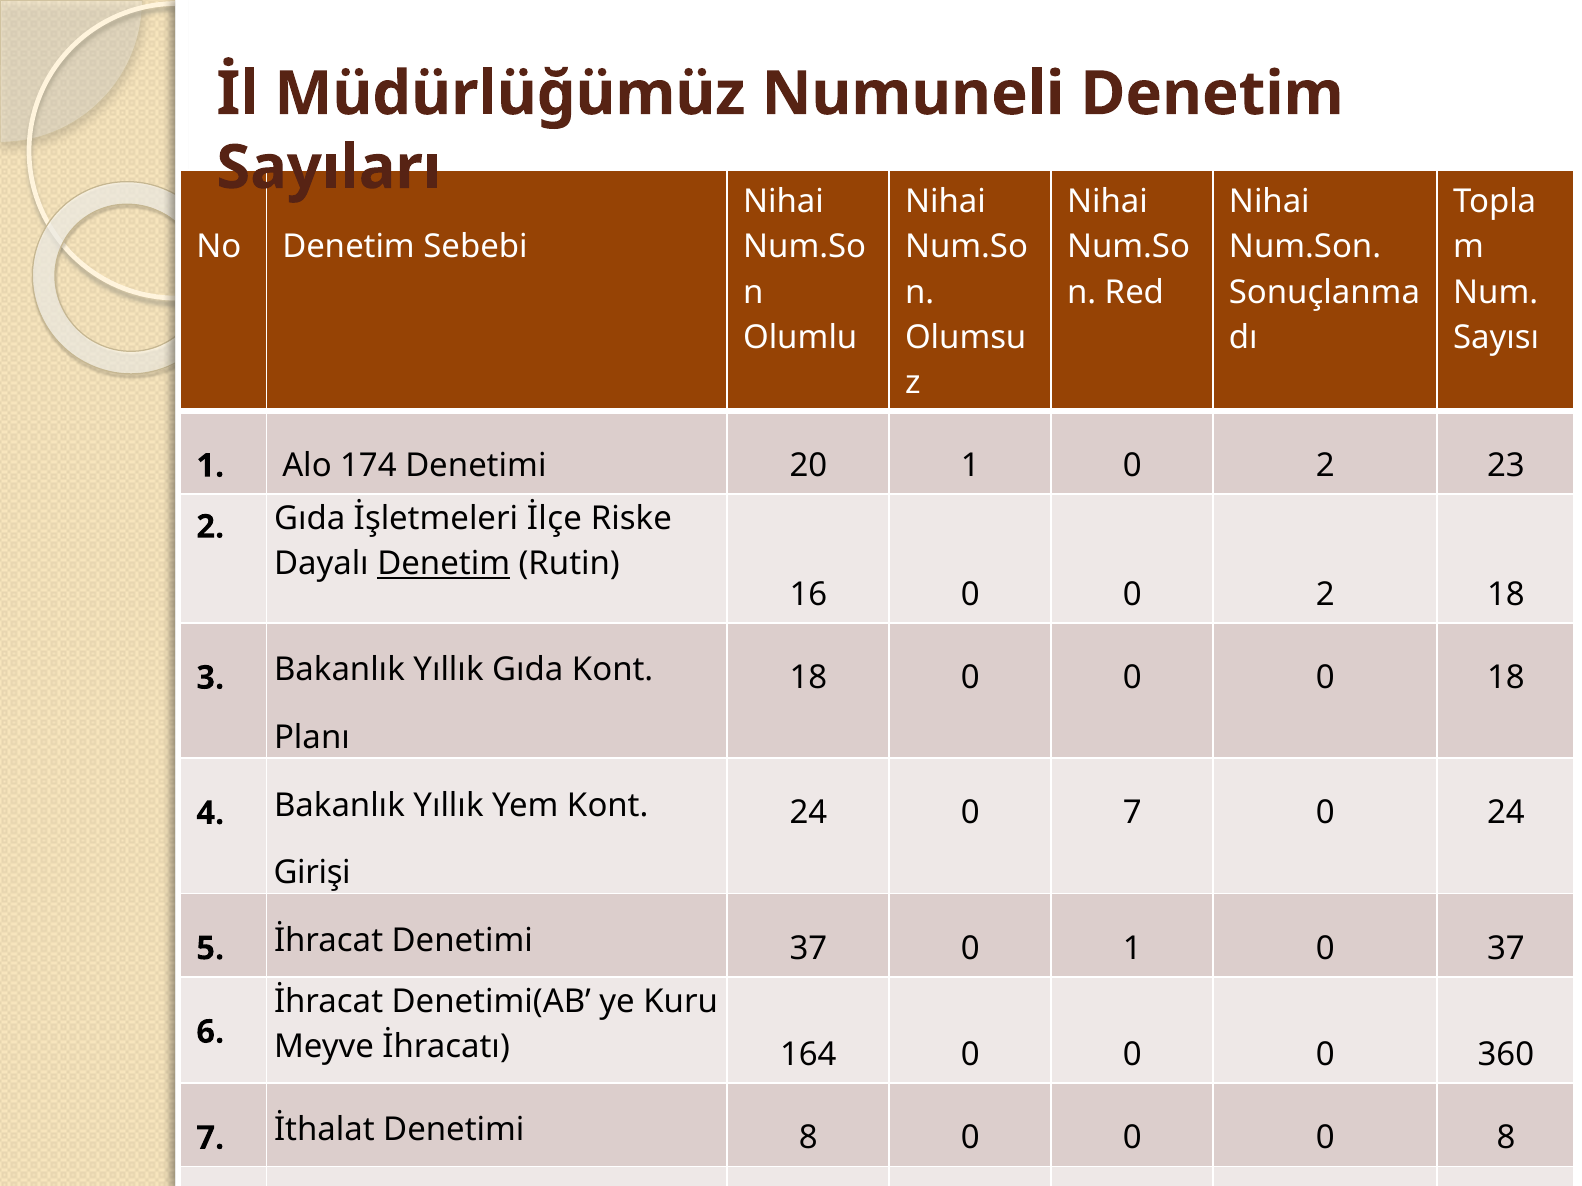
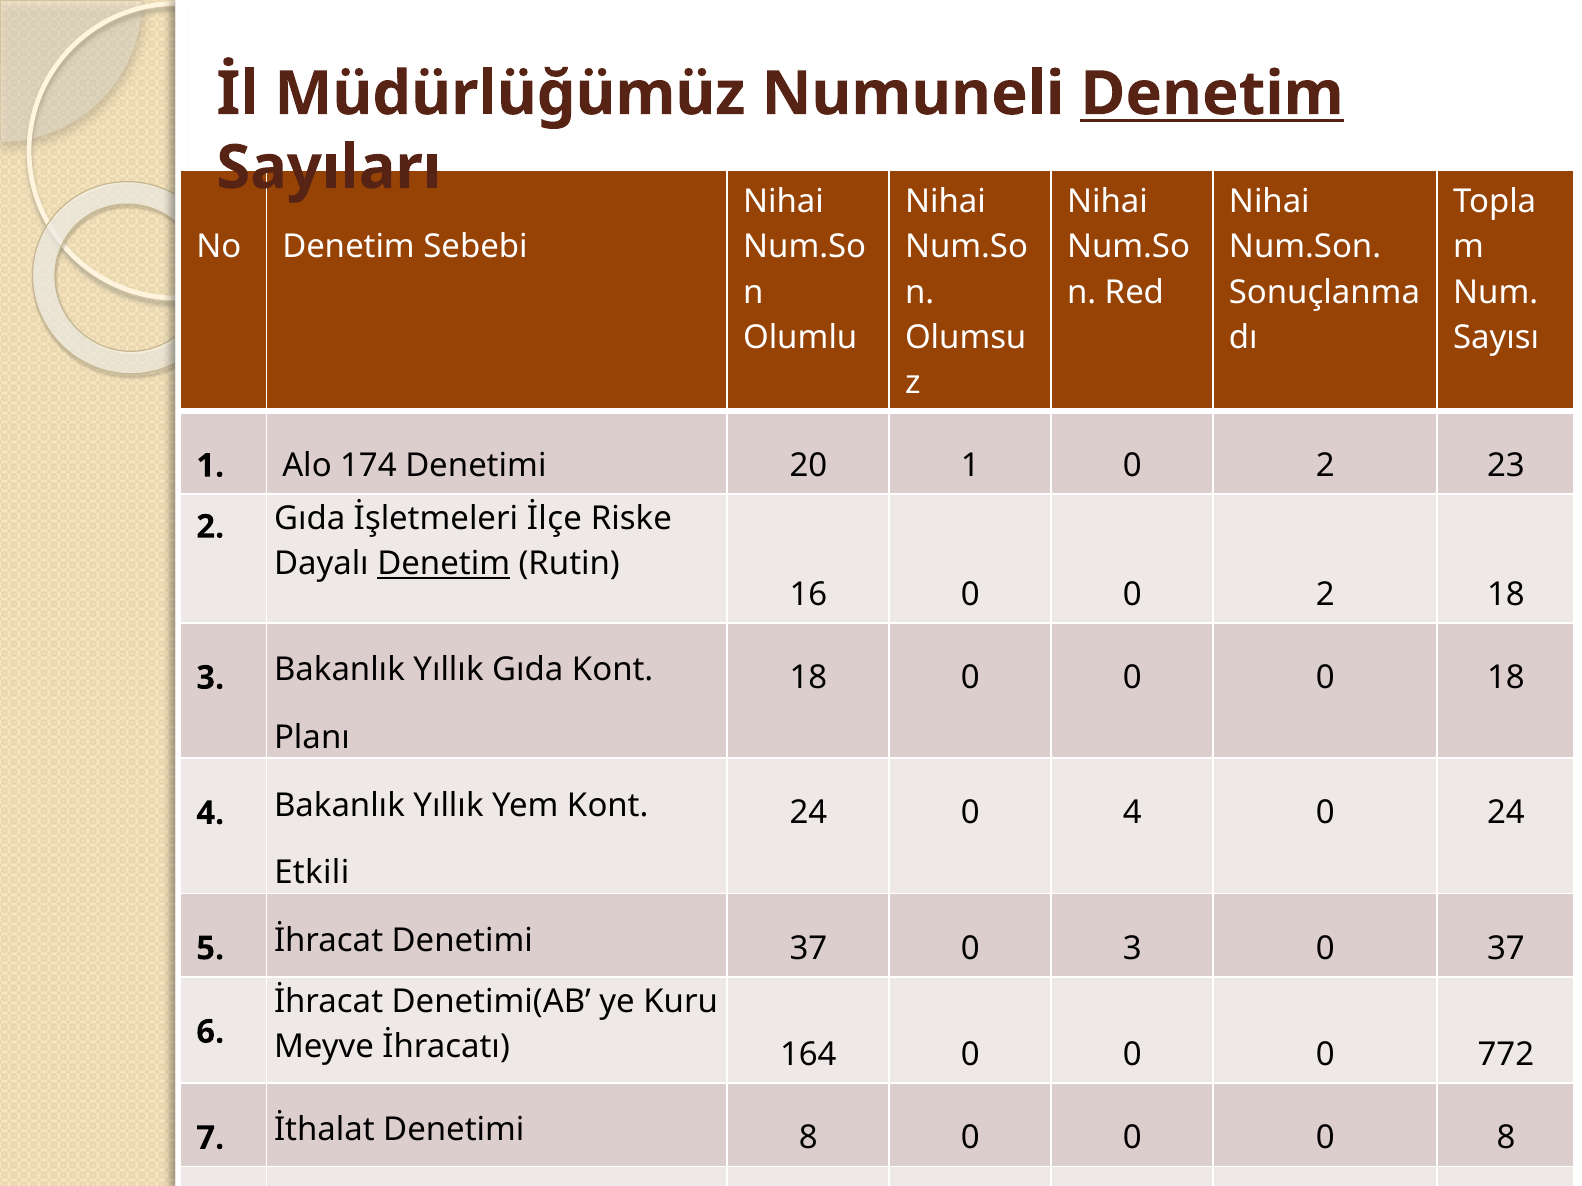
Denetim at (1212, 94) underline: none -> present
0 7: 7 -> 4
Girişi: Girişi -> Etkili
0 1: 1 -> 3
360: 360 -> 772
